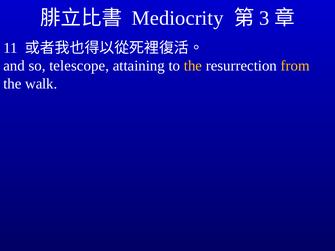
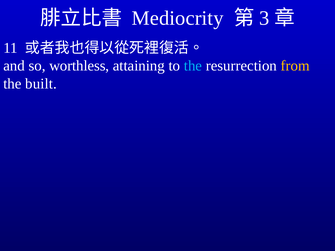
telescope: telescope -> worthless
the at (193, 66) colour: yellow -> light blue
walk: walk -> built
